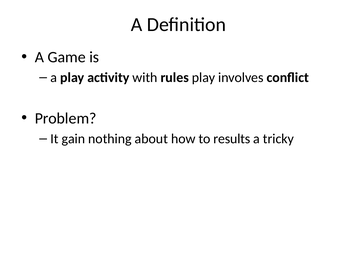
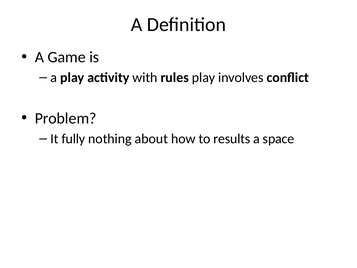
gain: gain -> fully
tricky: tricky -> space
